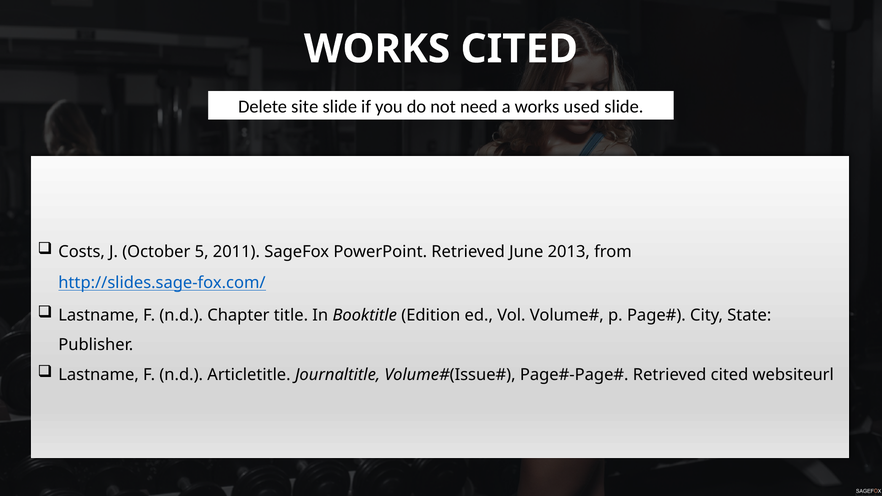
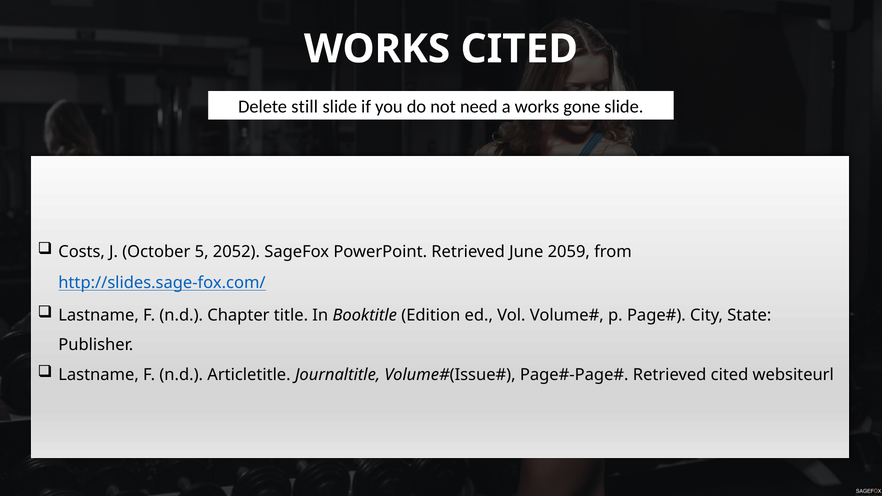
site: site -> still
used: used -> gone
2011: 2011 -> 2052
2013: 2013 -> 2059
